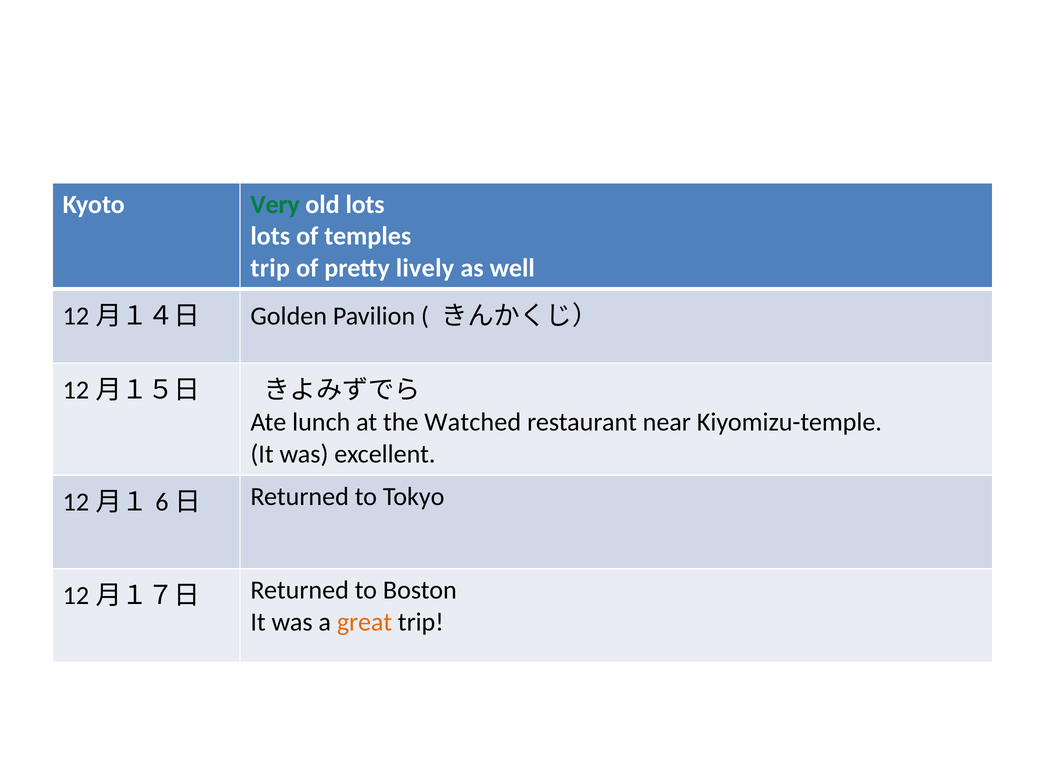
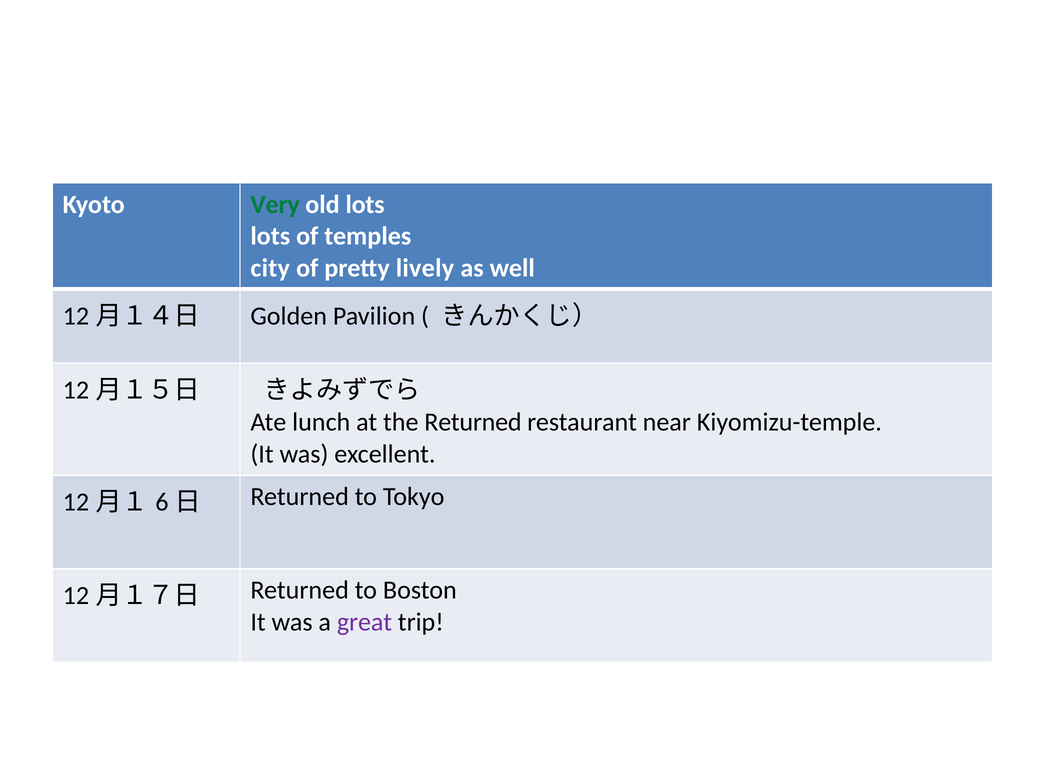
trip at (270, 268): trip -> city
the Watched: Watched -> Returned
great colour: orange -> purple
